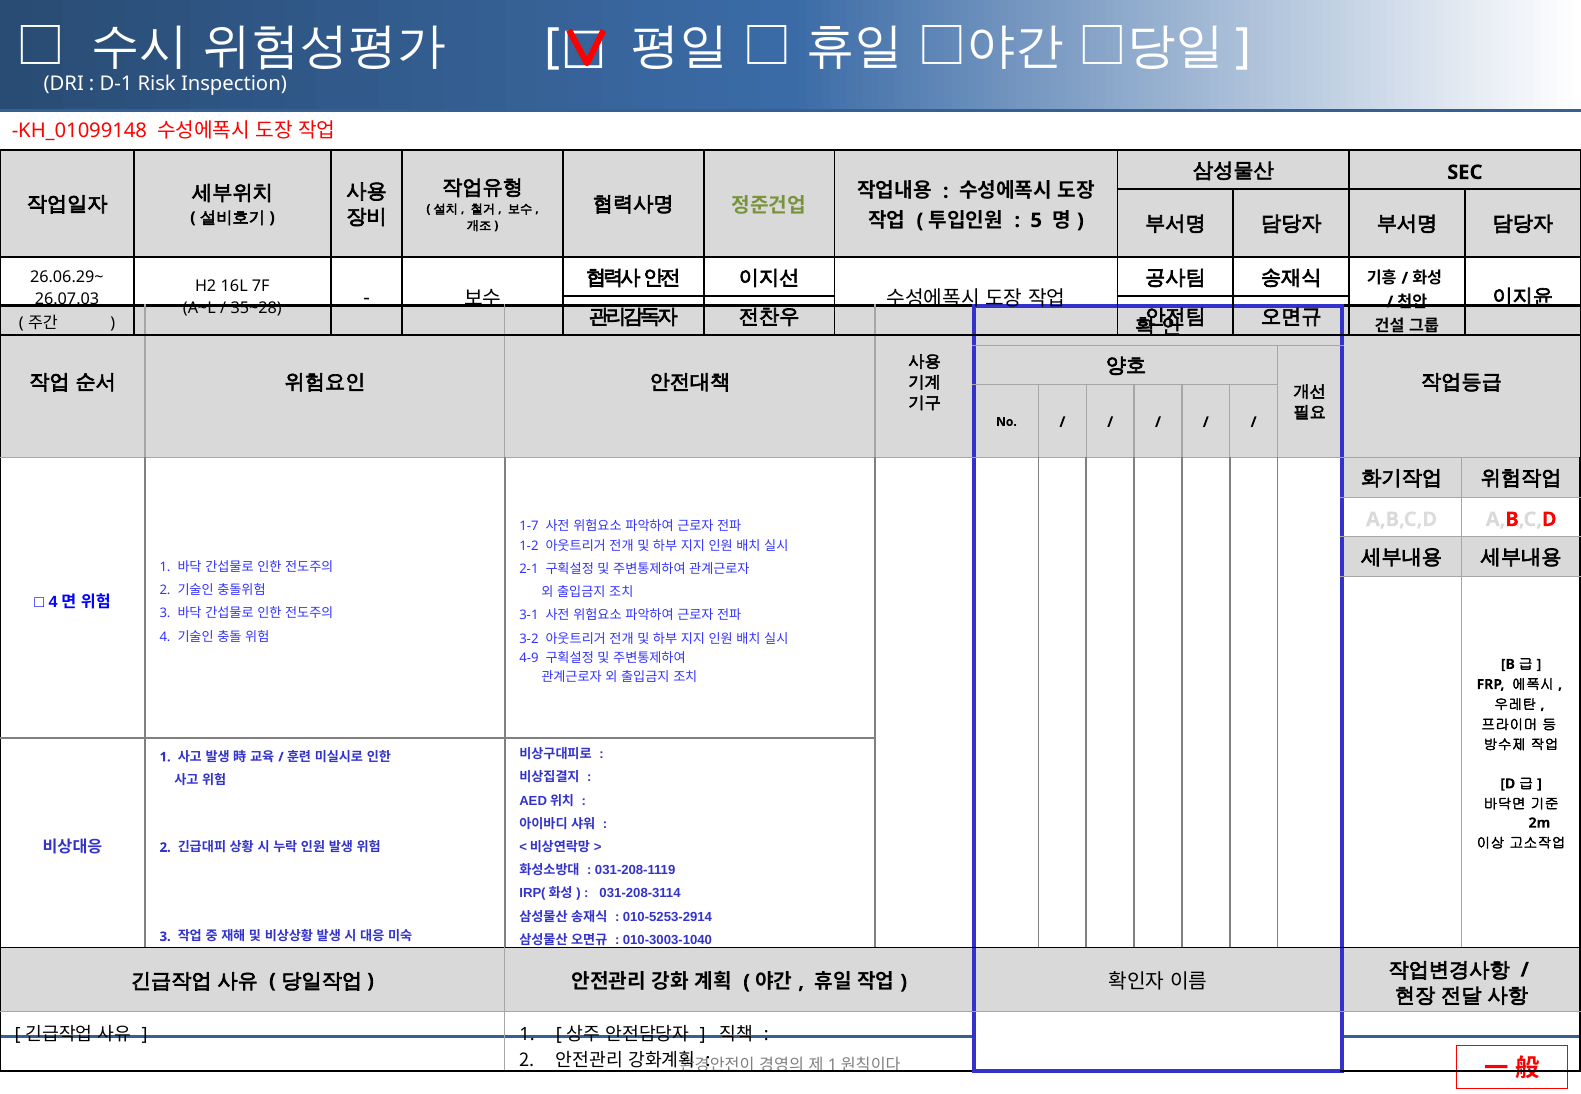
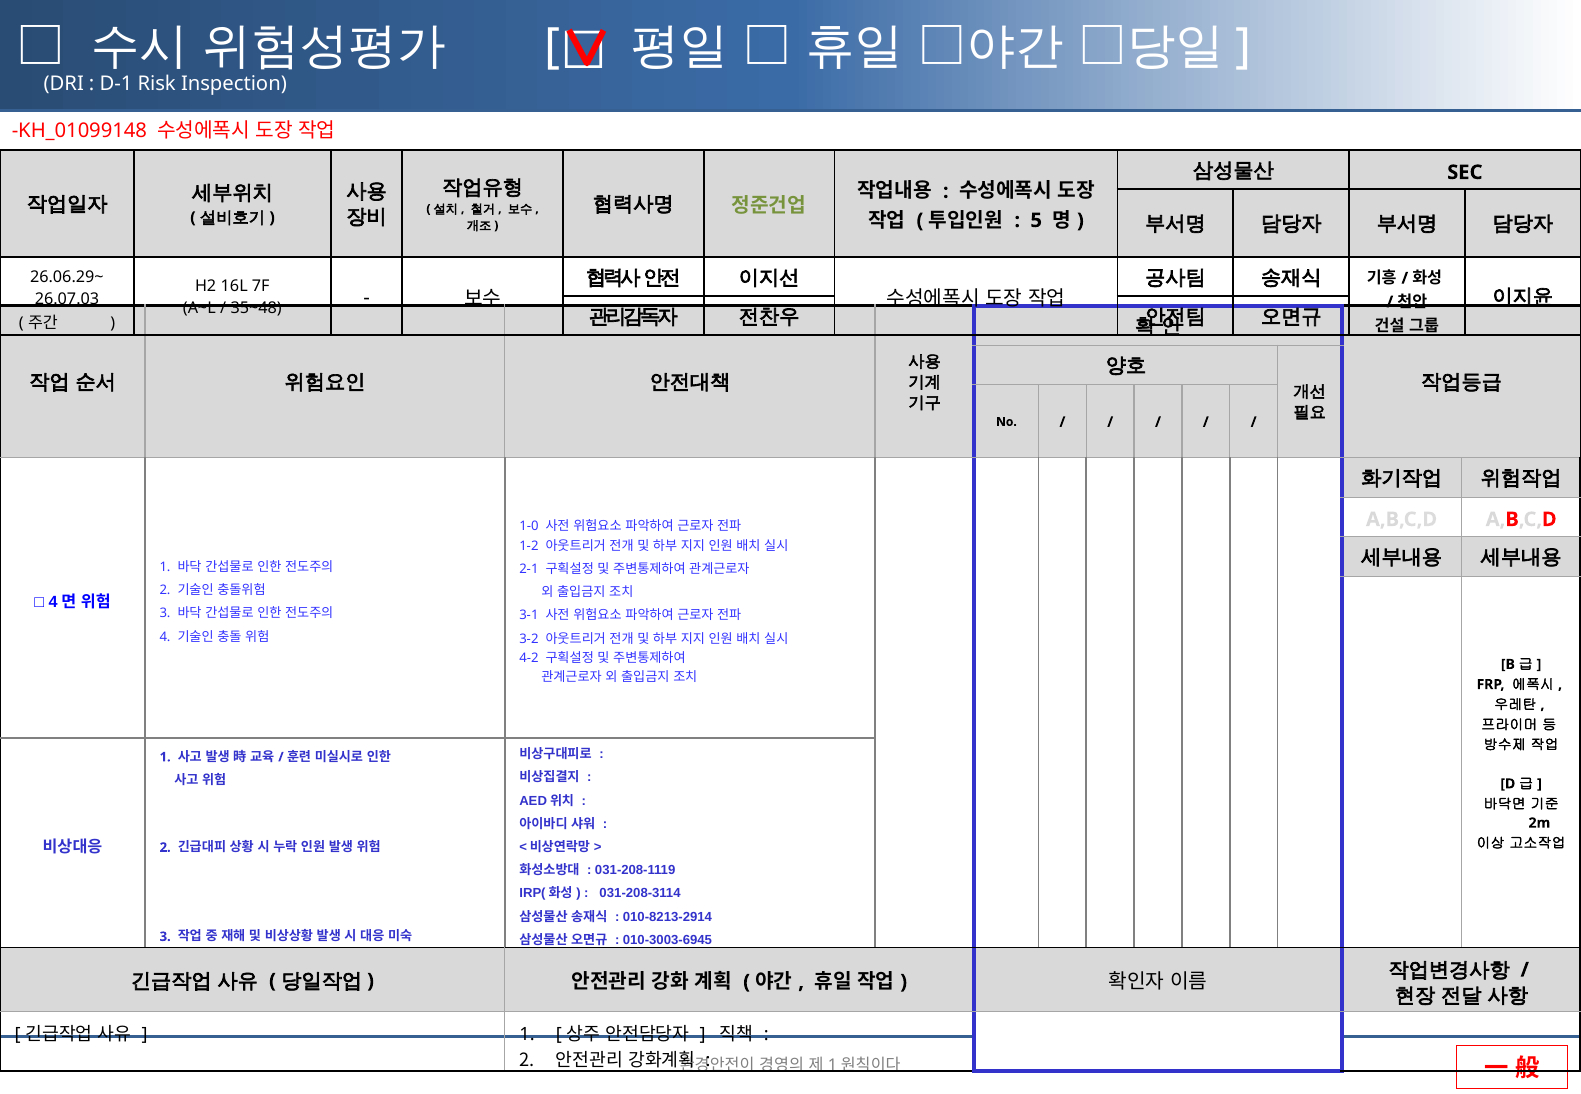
35~28: 35~28 -> 35~48
1-7: 1-7 -> 1-0
4-9: 4-9 -> 4-2
010-5253-2914: 010-5253-2914 -> 010-8213-2914
010-3003-1040: 010-3003-1040 -> 010-3003-6945
